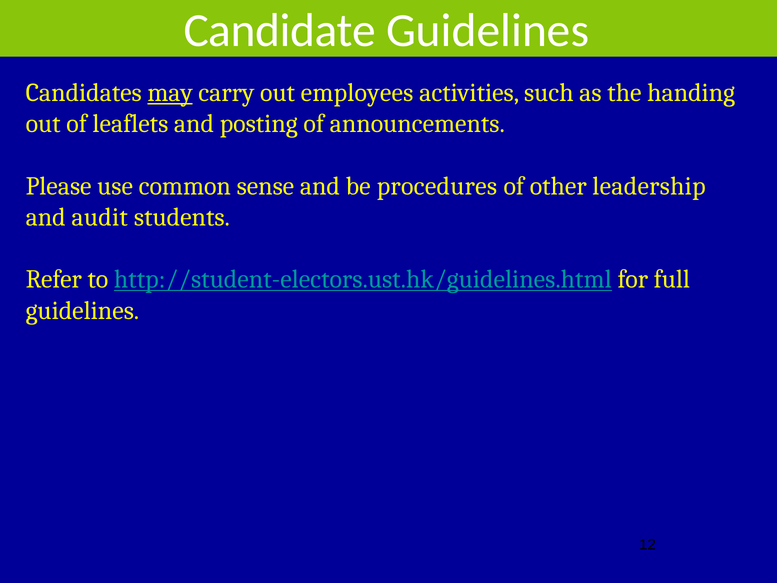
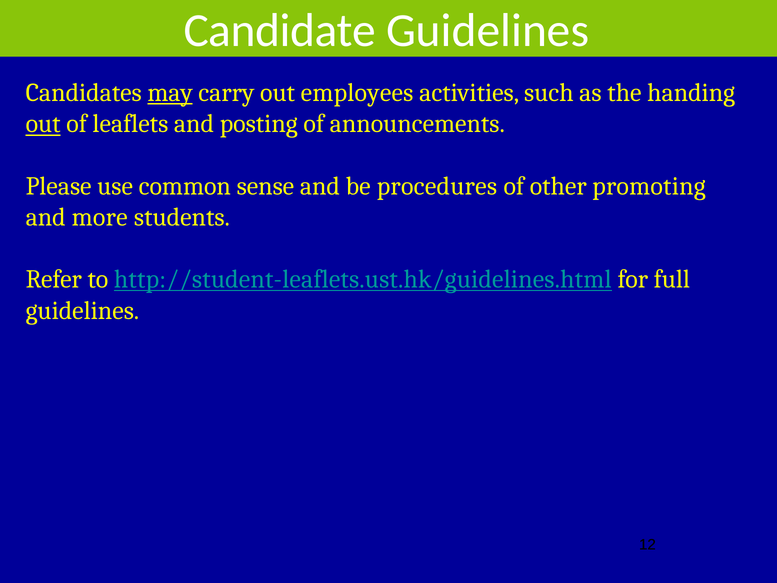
out at (43, 124) underline: none -> present
leadership: leadership -> promoting
audit: audit -> more
http://student-electors.ust.hk/guidelines.html: http://student-electors.ust.hk/guidelines.html -> http://student-leaflets.ust.hk/guidelines.html
